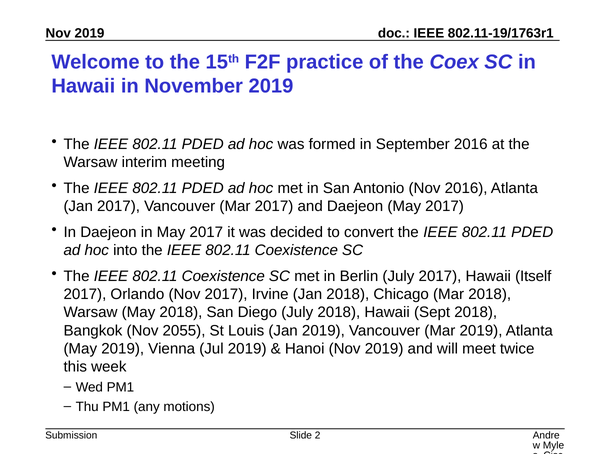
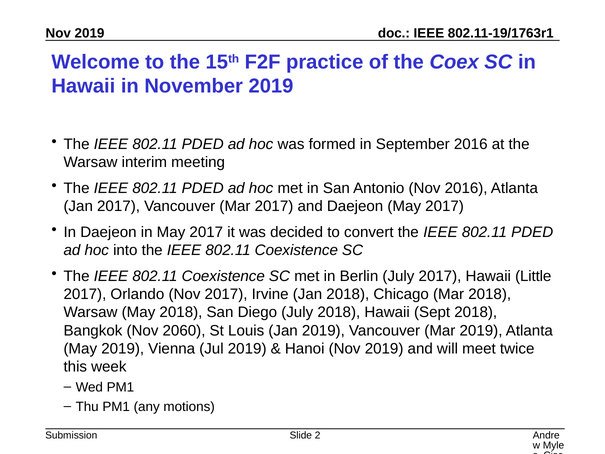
Itself: Itself -> Little
2055: 2055 -> 2060
